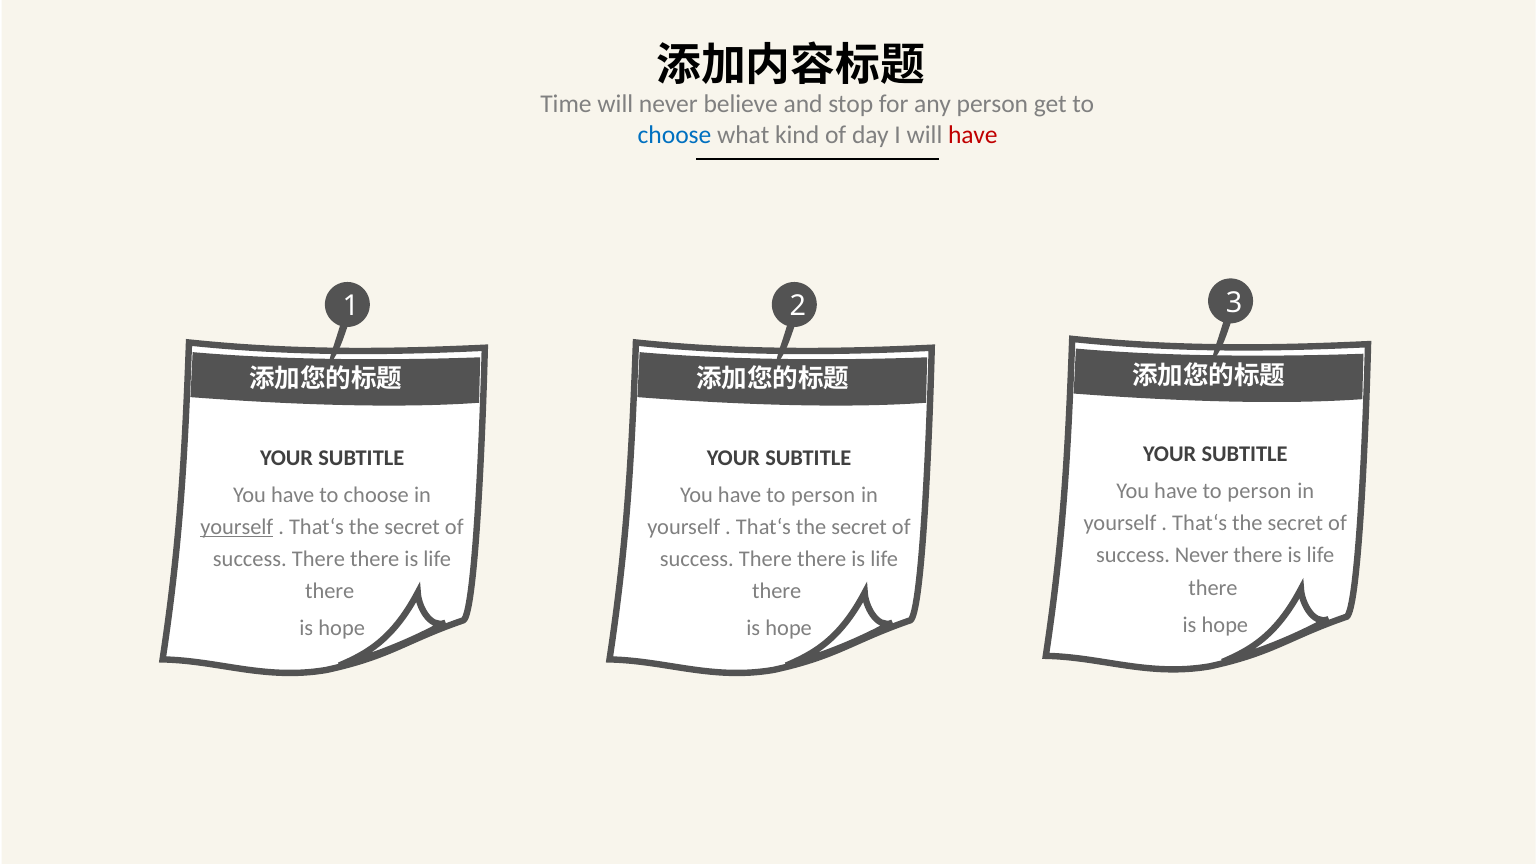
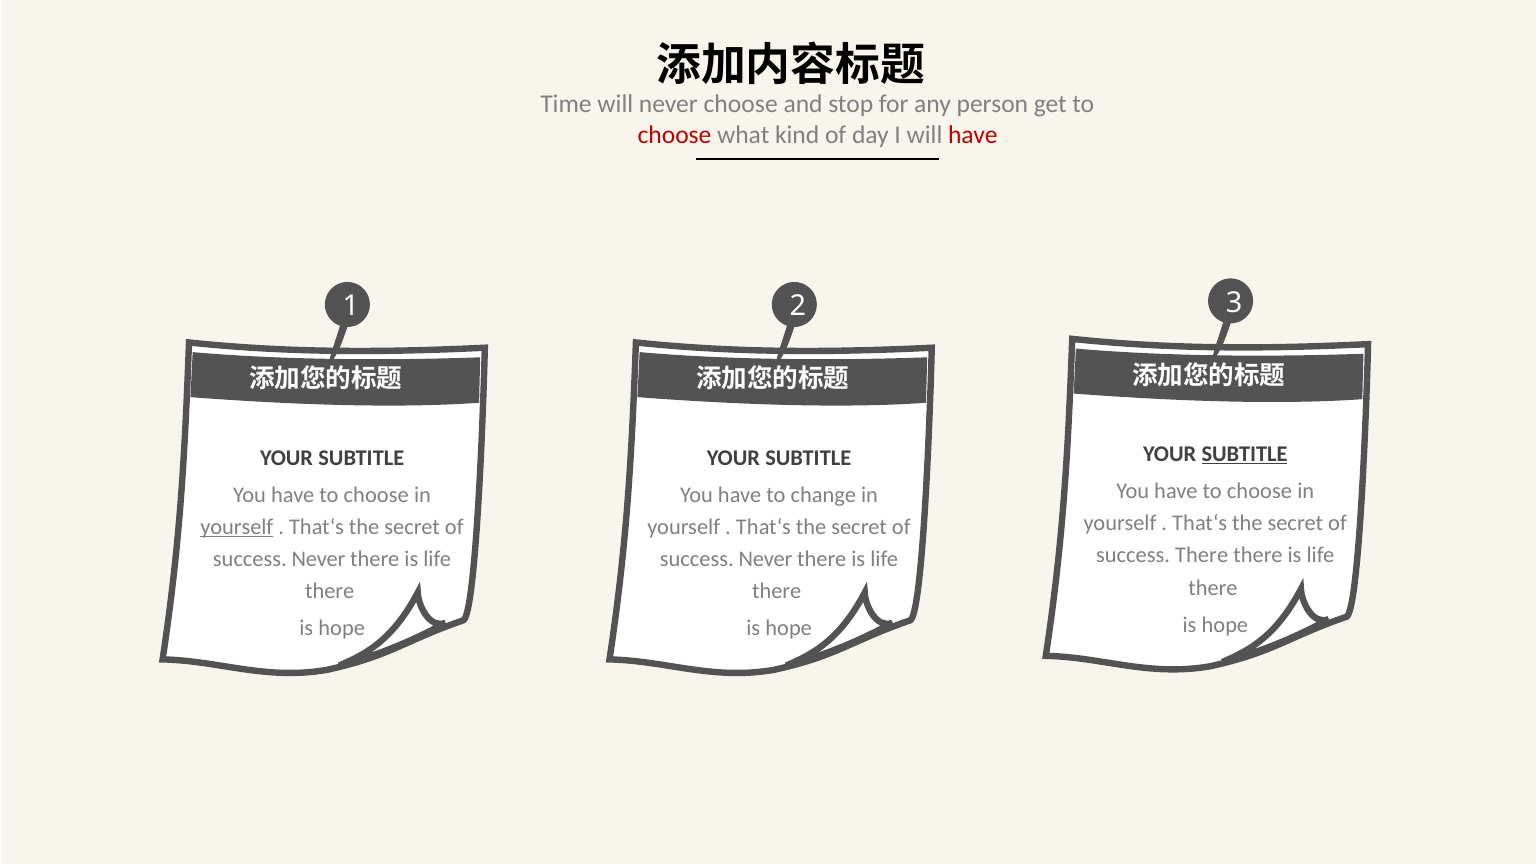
never believe: believe -> choose
choose at (675, 135) colour: blue -> red
SUBTITLE at (1245, 454) underline: none -> present
person at (1259, 491): person -> choose
person at (823, 495): person -> change
success Never: Never -> There
There at (318, 559): There -> Never
There at (765, 559): There -> Never
